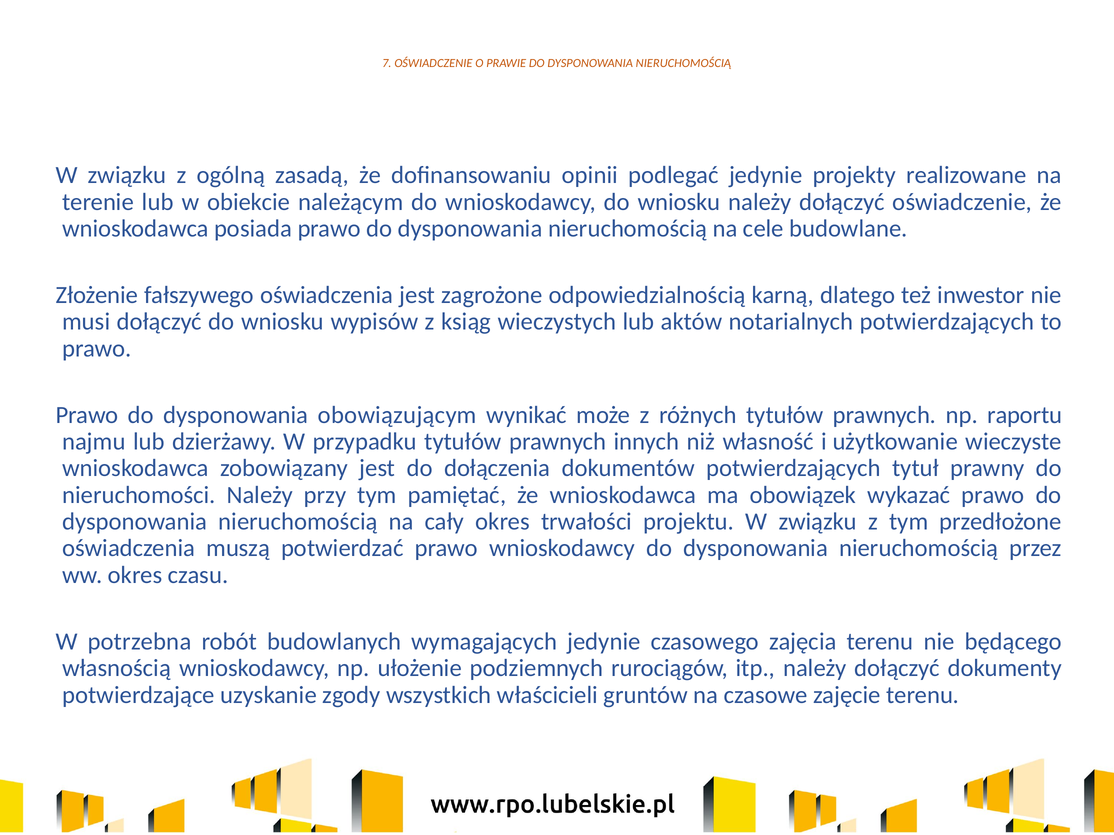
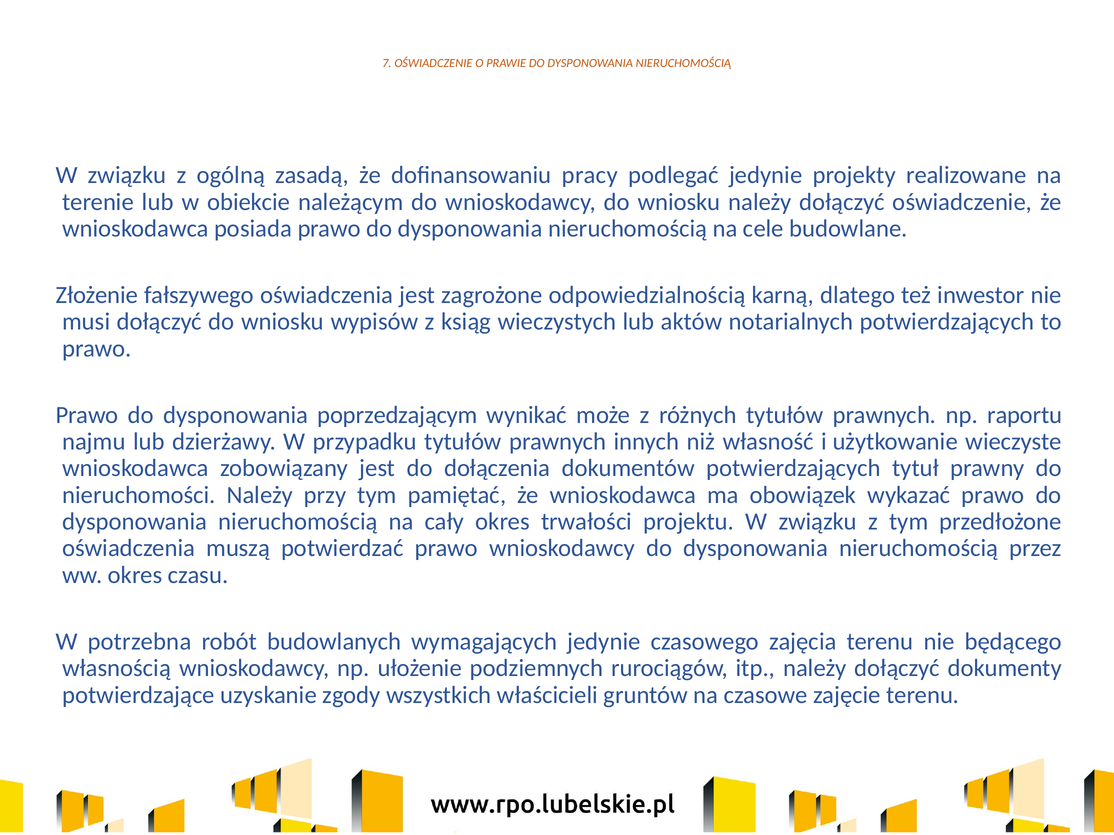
opinii: opinii -> pracy
obowiązującym: obowiązującym -> poprzedzającym
